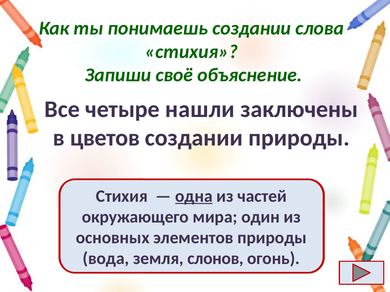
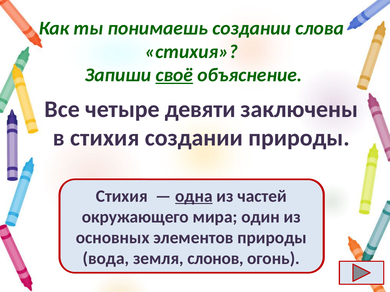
своё underline: none -> present
нашли: нашли -> девяти
в цветов: цветов -> стихия
